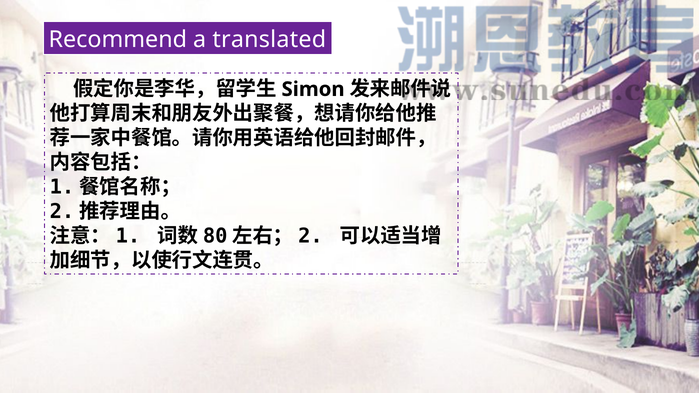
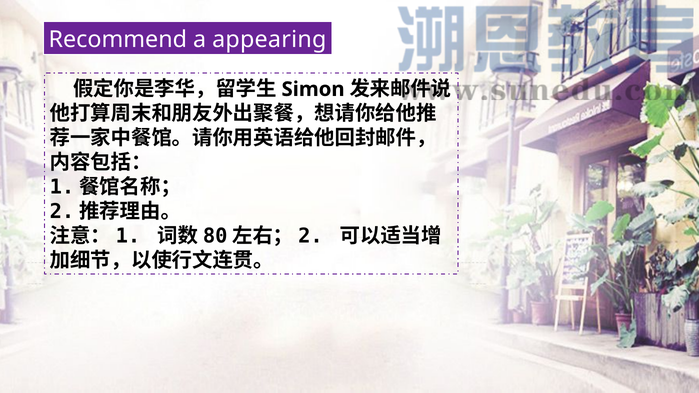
translated: translated -> appearing
